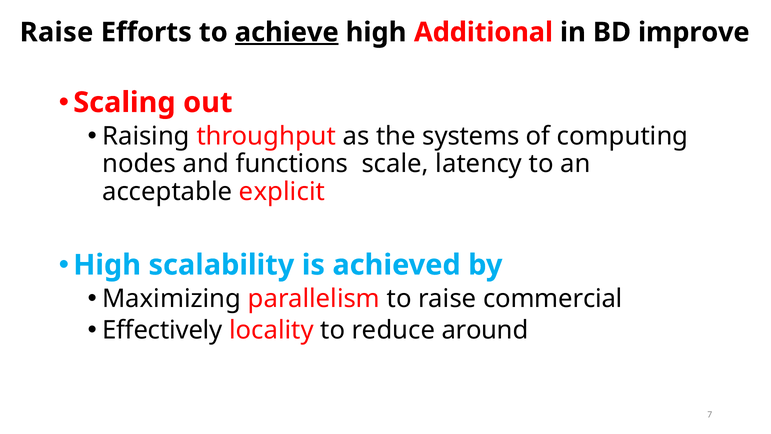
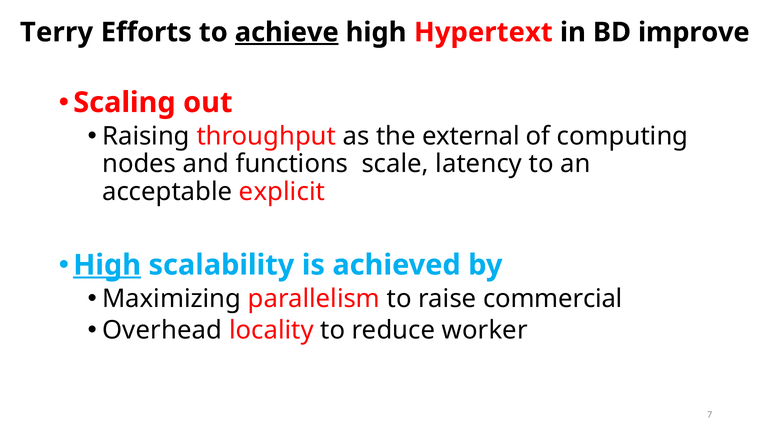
Raise at (57, 32): Raise -> Terry
Additional: Additional -> Hypertext
systems: systems -> external
High at (107, 265) underline: none -> present
Effectively: Effectively -> Overhead
around: around -> worker
